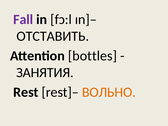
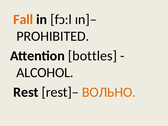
Fall colour: purple -> orange
ОТСТАВИТЬ: ОТСТАВИТЬ -> PROHIBITED
ЗАНЯТИЯ: ЗАНЯТИЯ -> ALCOHOL
